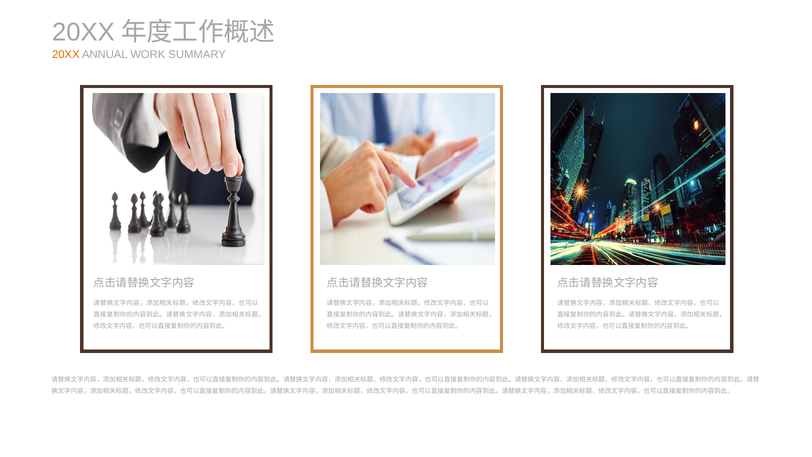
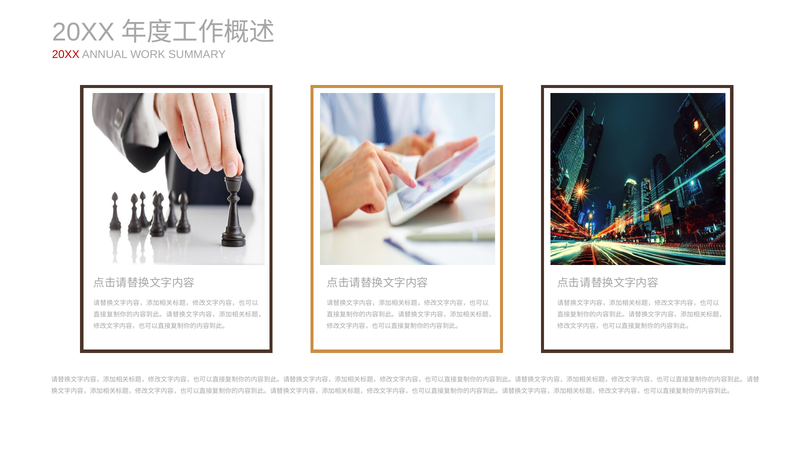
20XX at (66, 54) colour: orange -> red
